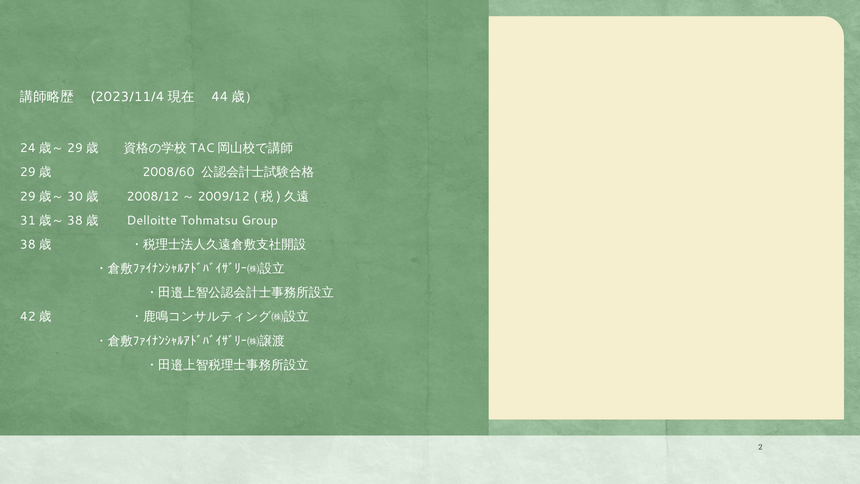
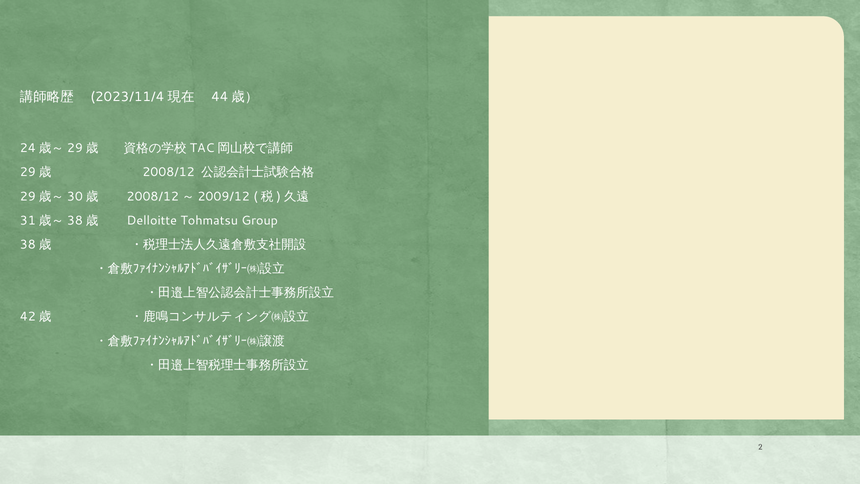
2008/60: 2008/60 -> 2008/12
